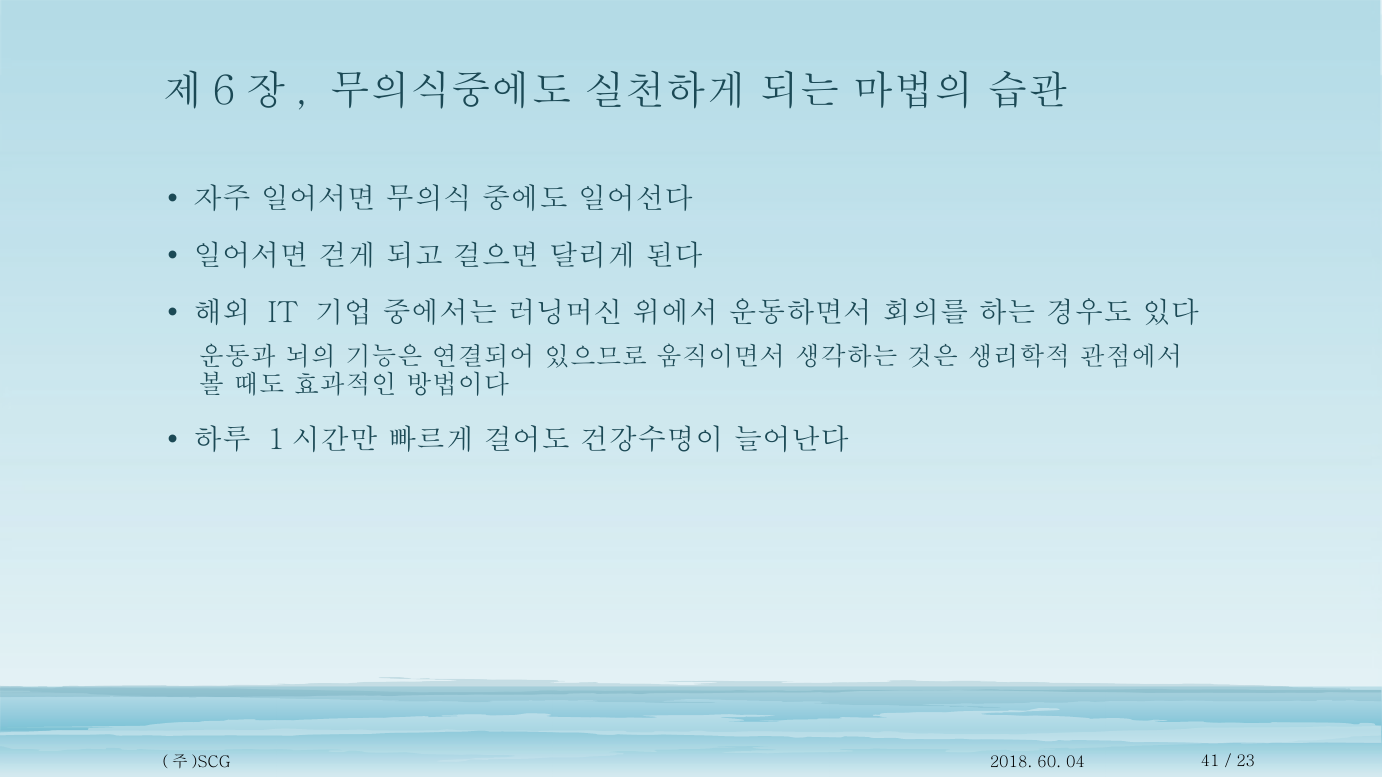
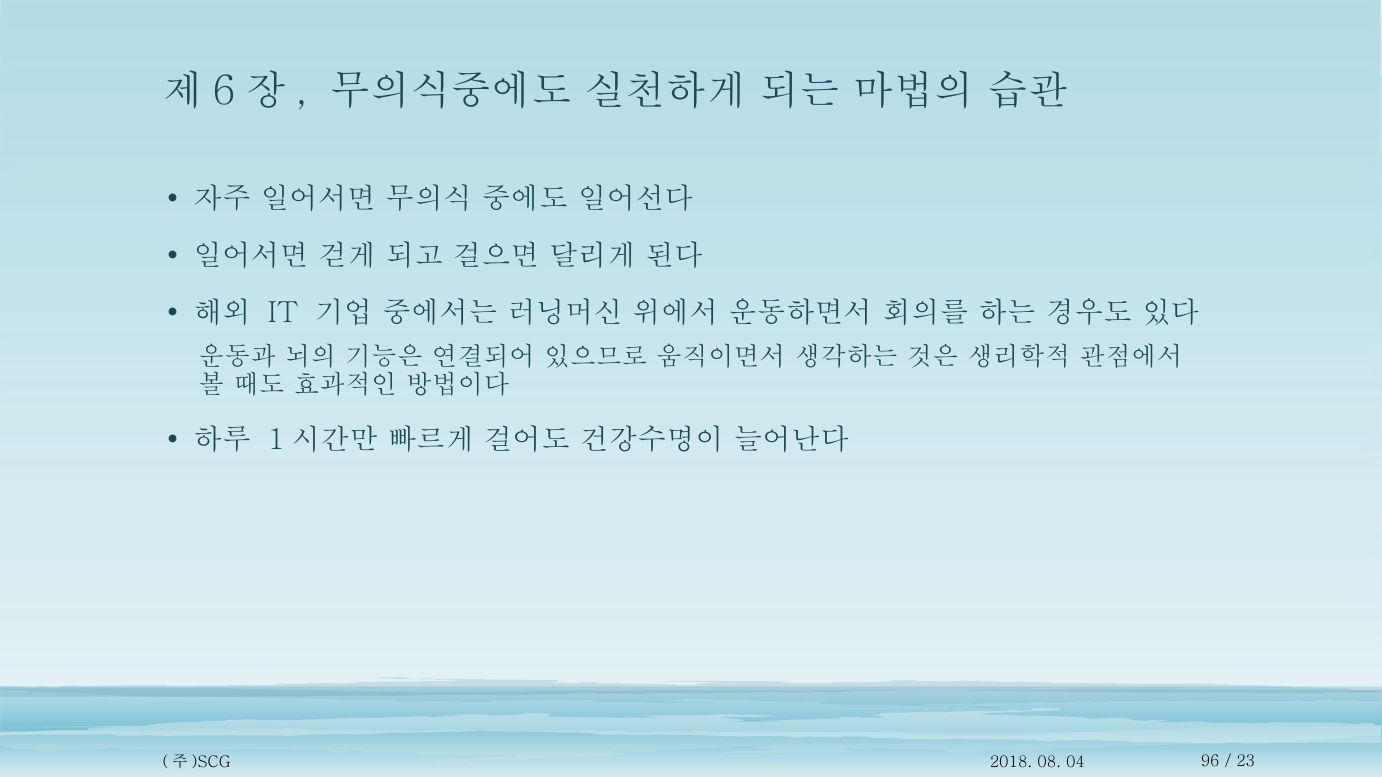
60: 60 -> 08
41: 41 -> 96
